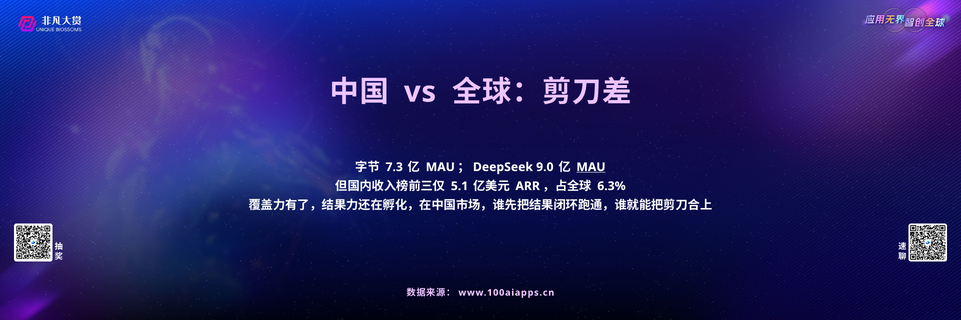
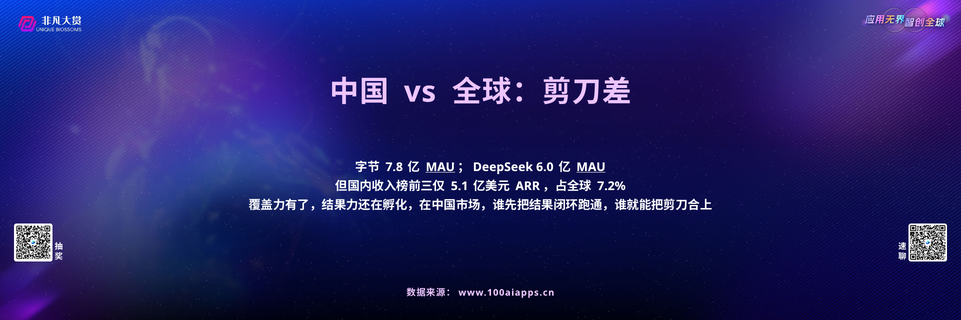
7.3: 7.3 -> 7.8
MAU at (440, 167) underline: none -> present
9.0: 9.0 -> 6.0
6.3%: 6.3% -> 7.2%
